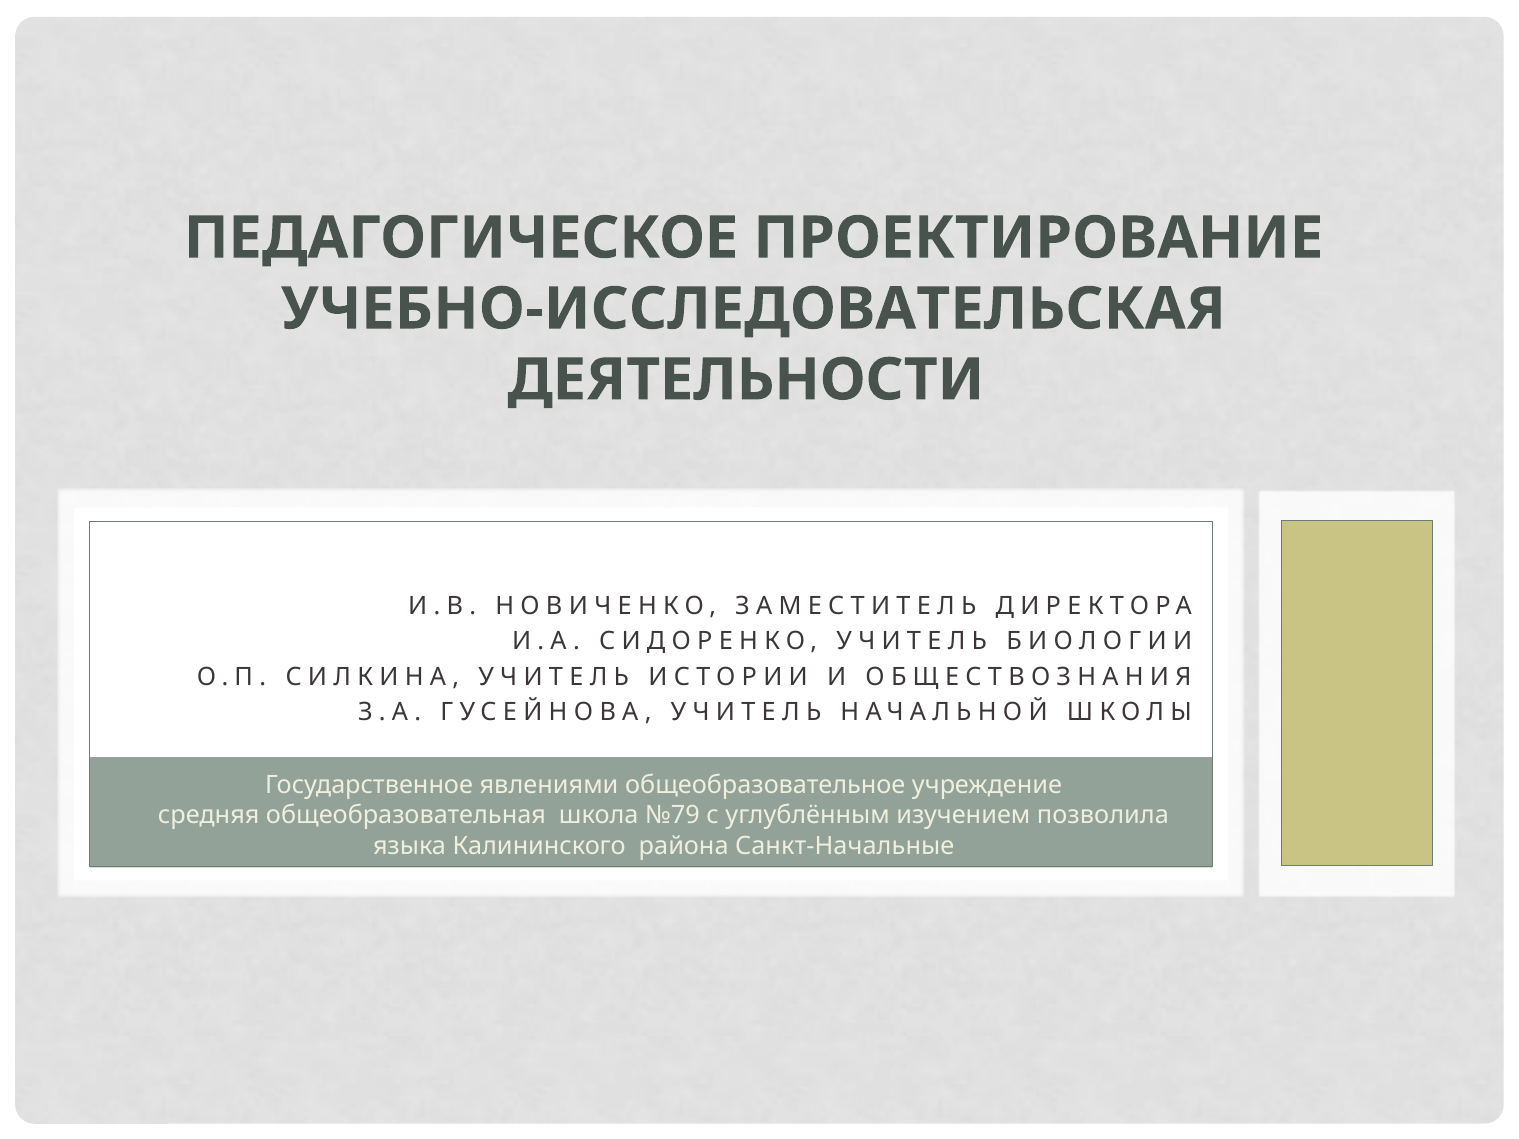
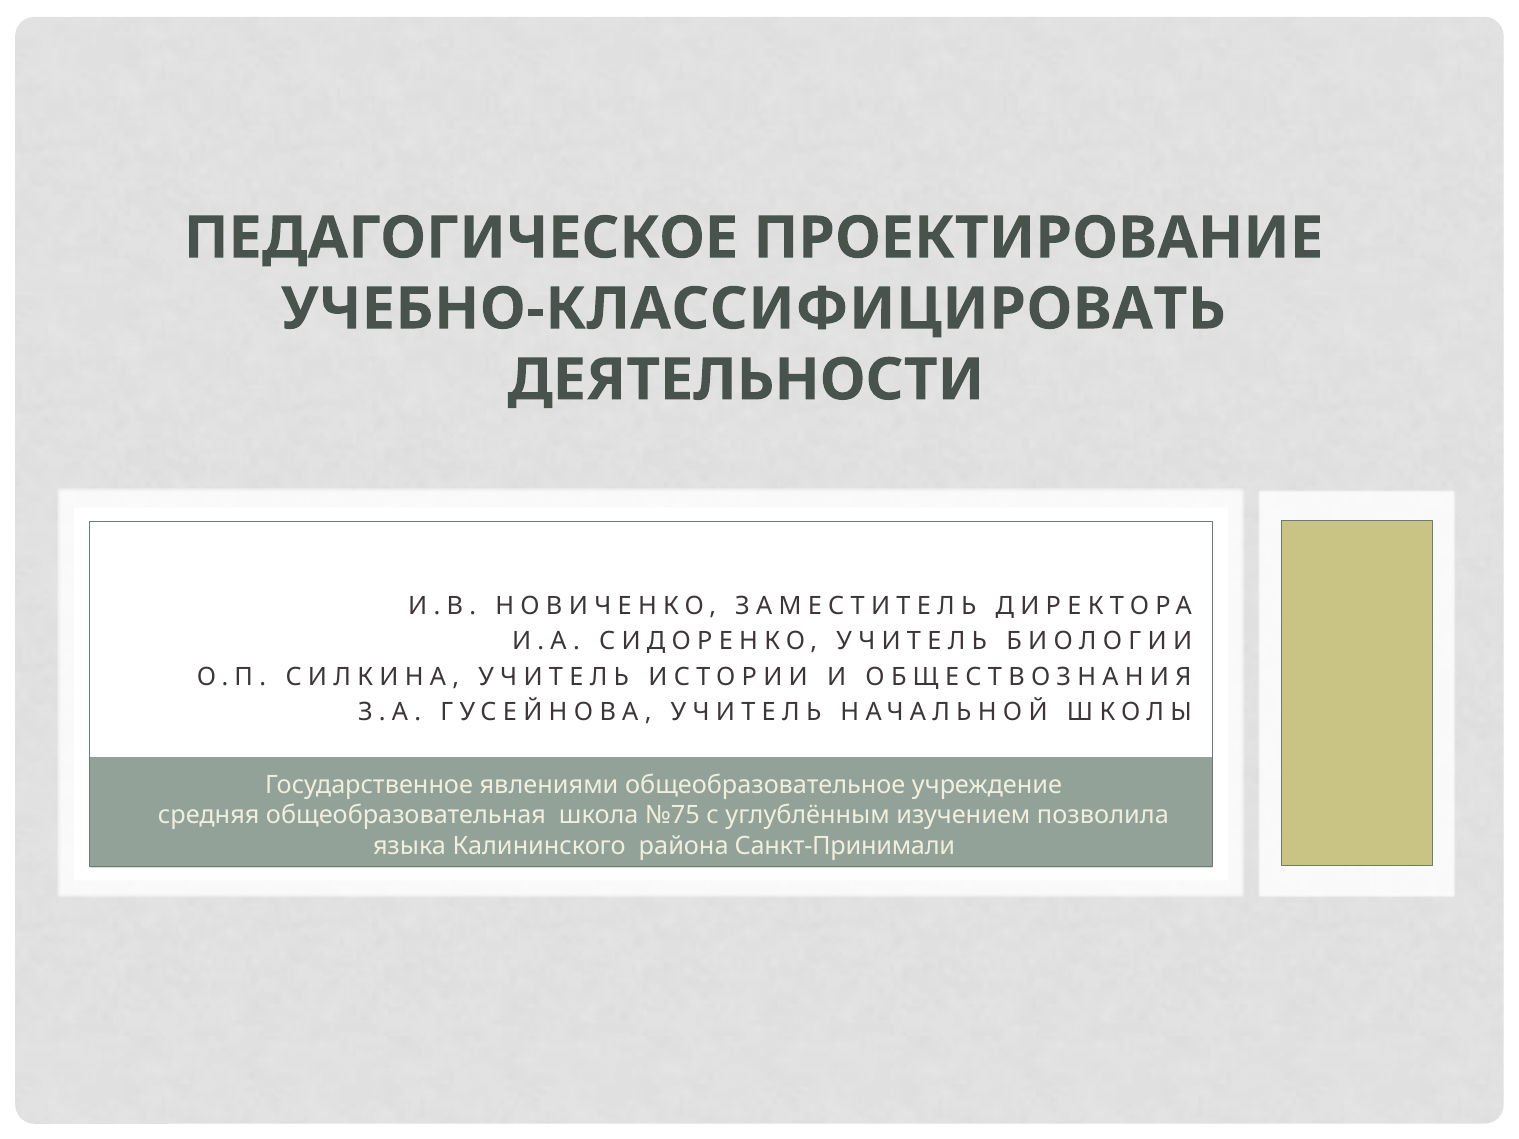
УЧЕБНО-ИССЛЕДОВАТЕЛЬСКАЯ: УЧЕБНО-ИССЛЕДОВАТЕЛЬСКАЯ -> УЧЕБНО-КЛАССИФИЦИРОВАТЬ
№79: №79 -> №75
Санкт-Начальные: Санкт-Начальные -> Санкт-Принимали
